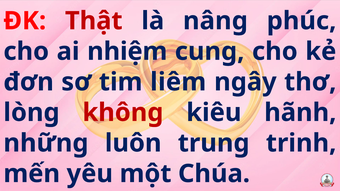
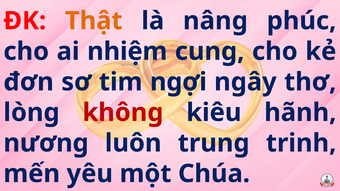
Thật colour: red -> orange
liêm: liêm -> ngợi
những: những -> nương
